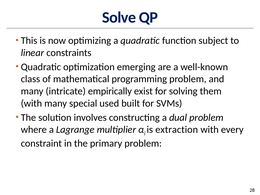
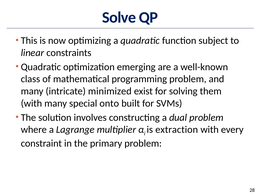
empirically: empirically -> minimized
used: used -> onto
